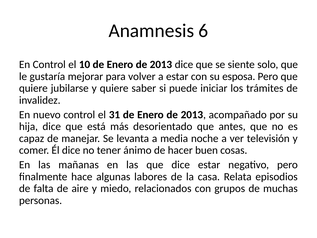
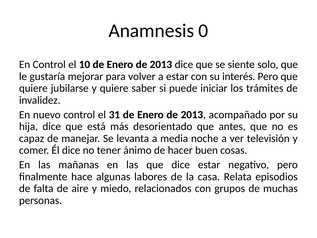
6: 6 -> 0
esposa: esposa -> interés
